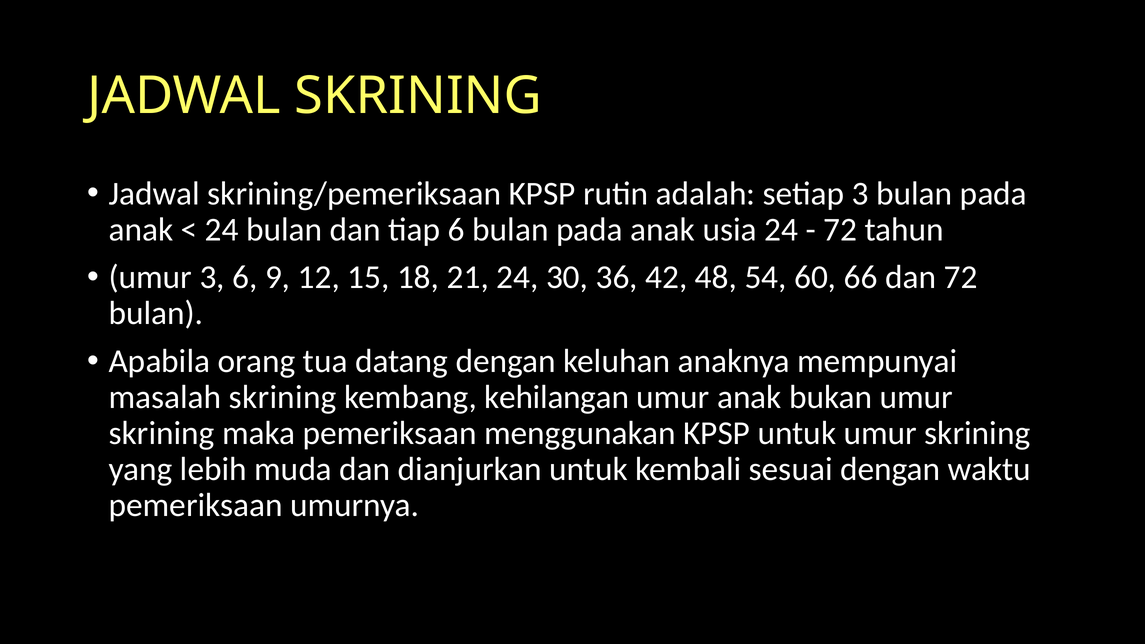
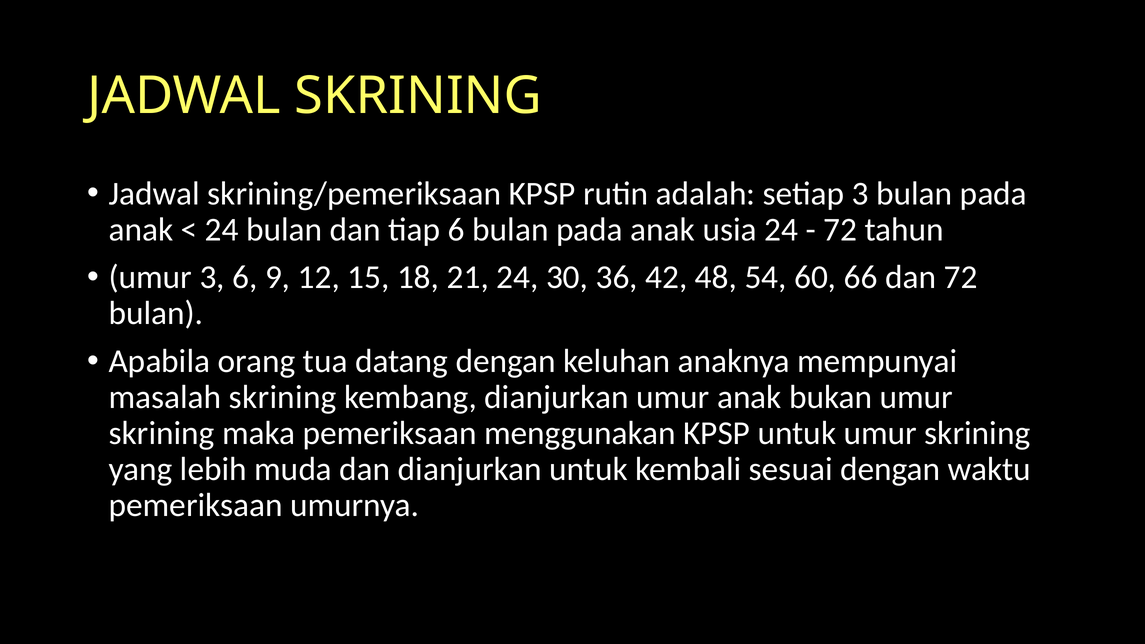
kembang kehilangan: kehilangan -> dianjurkan
